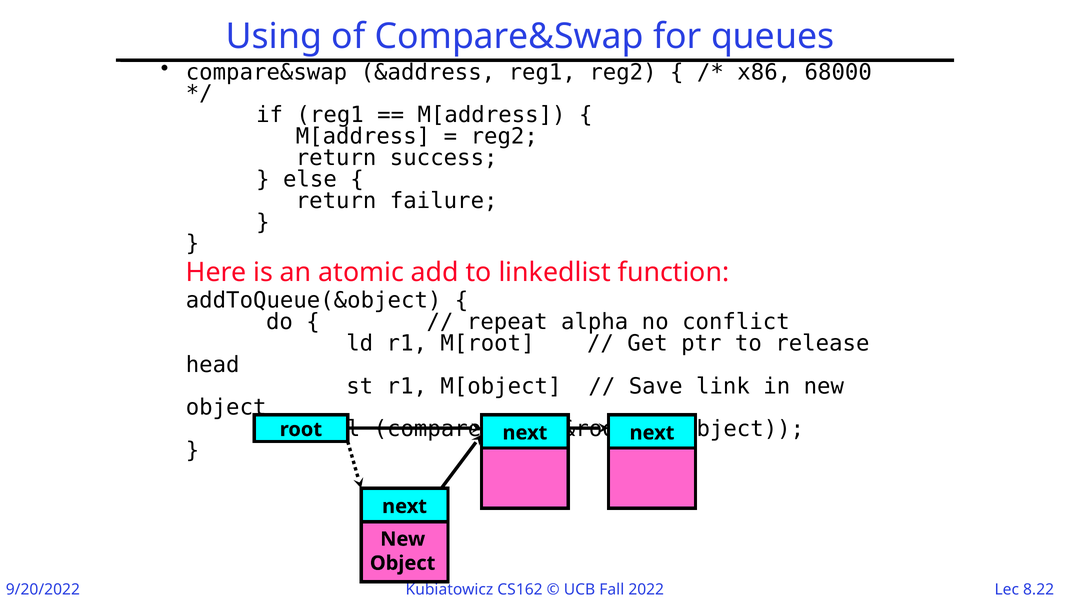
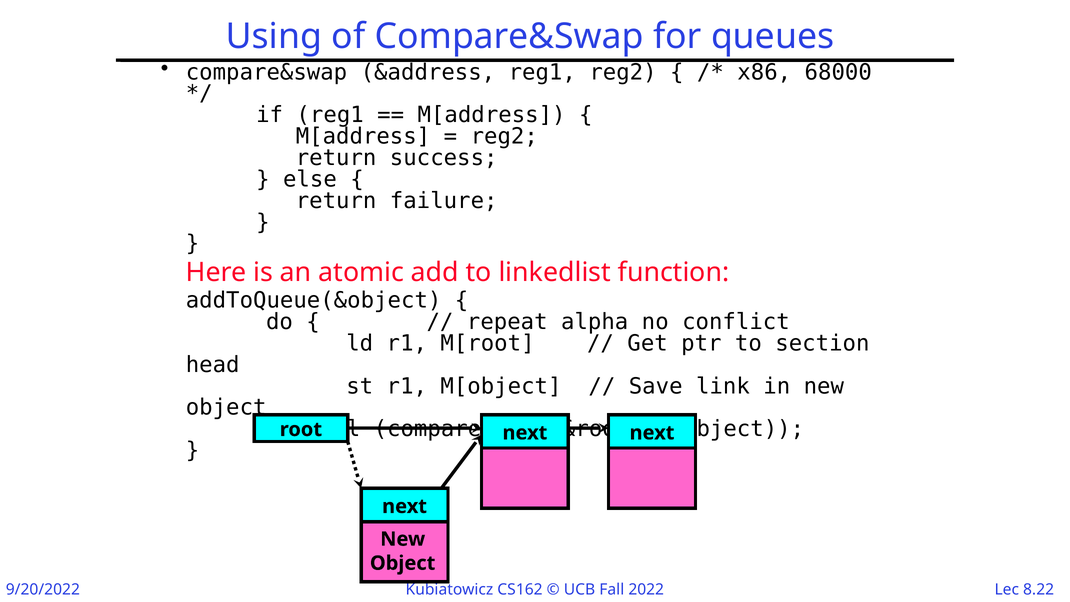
release: release -> section
